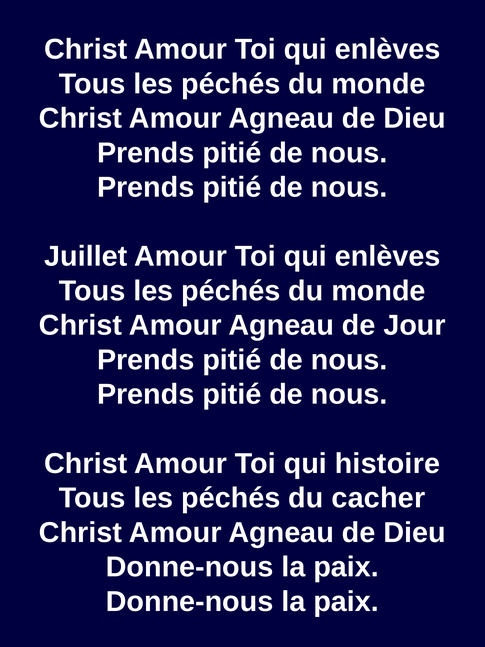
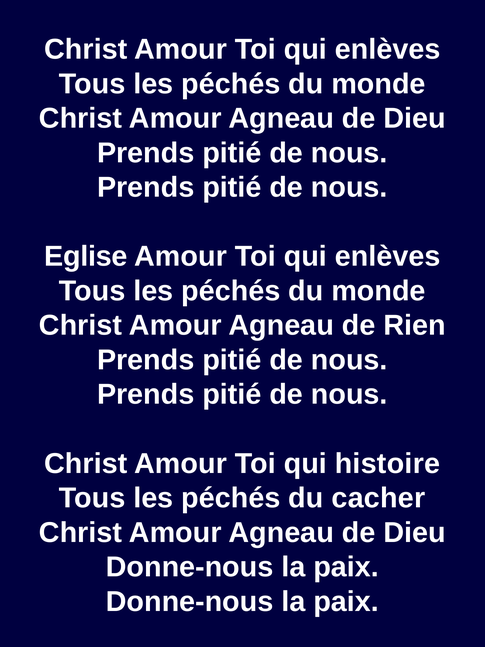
Juillet: Juillet -> Eglise
Jour: Jour -> Rien
